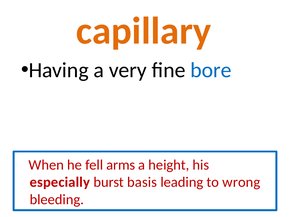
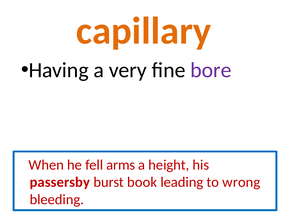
bore colour: blue -> purple
especially: especially -> passersby
basis: basis -> book
